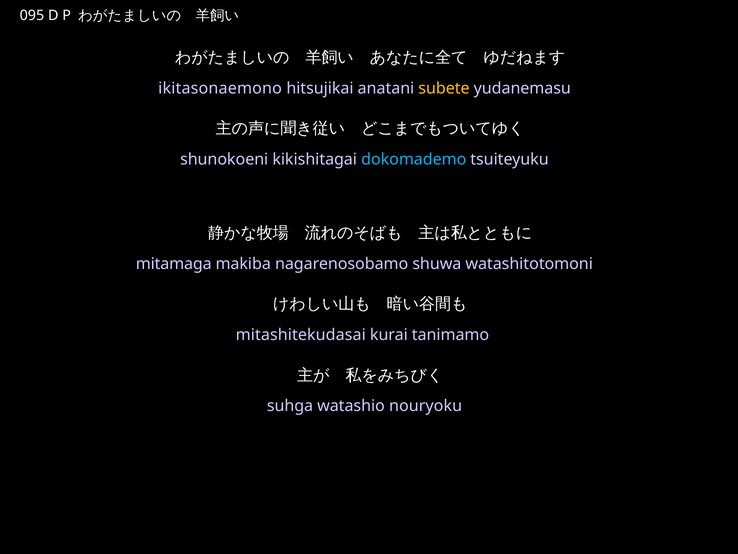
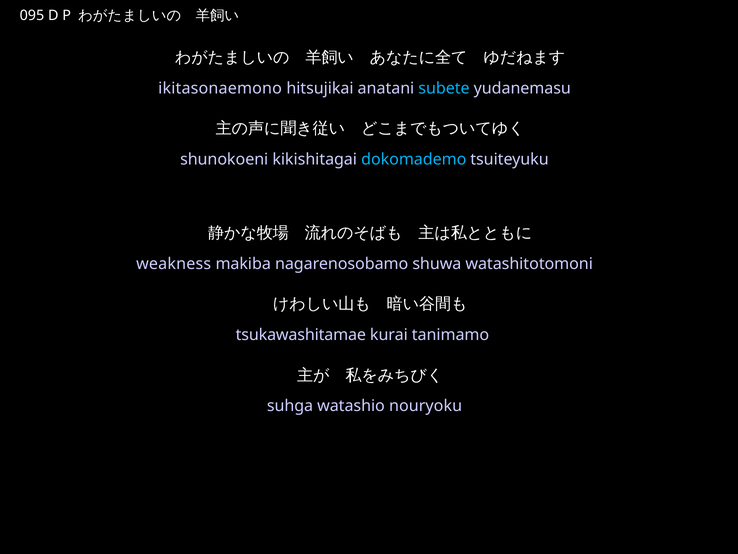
subete colour: yellow -> light blue
mitamaga: mitamaga -> weakness
mitashitekudasai: mitashitekudasai -> tsukawashitamae
